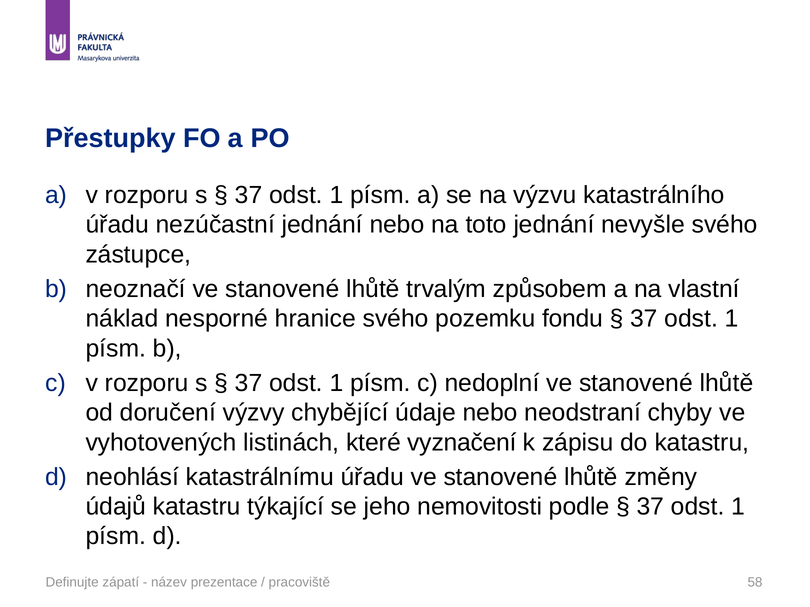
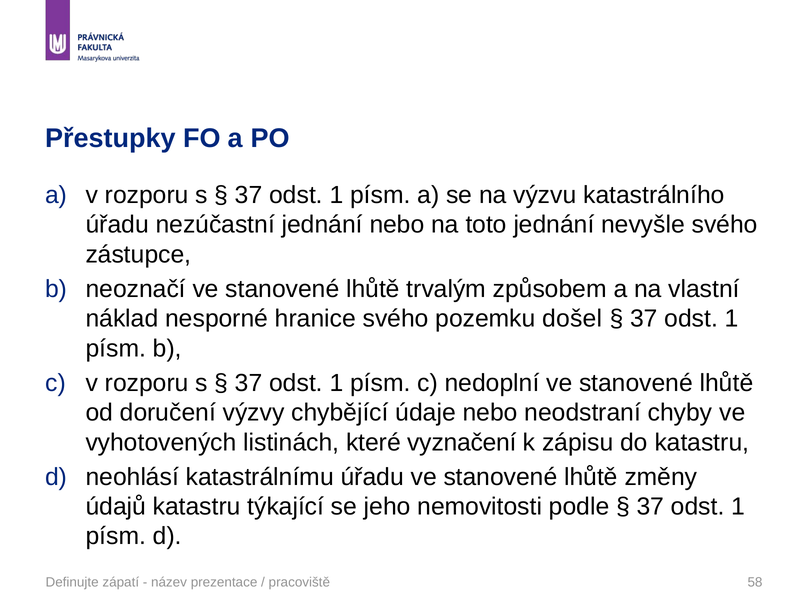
fondu: fondu -> došel
